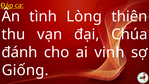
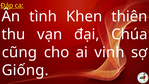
Lòng: Lòng -> Khen
đánh: đánh -> cũng
